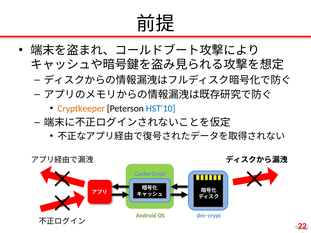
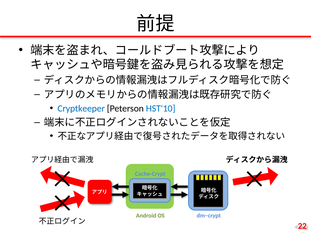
Cryptkeeper colour: orange -> blue
